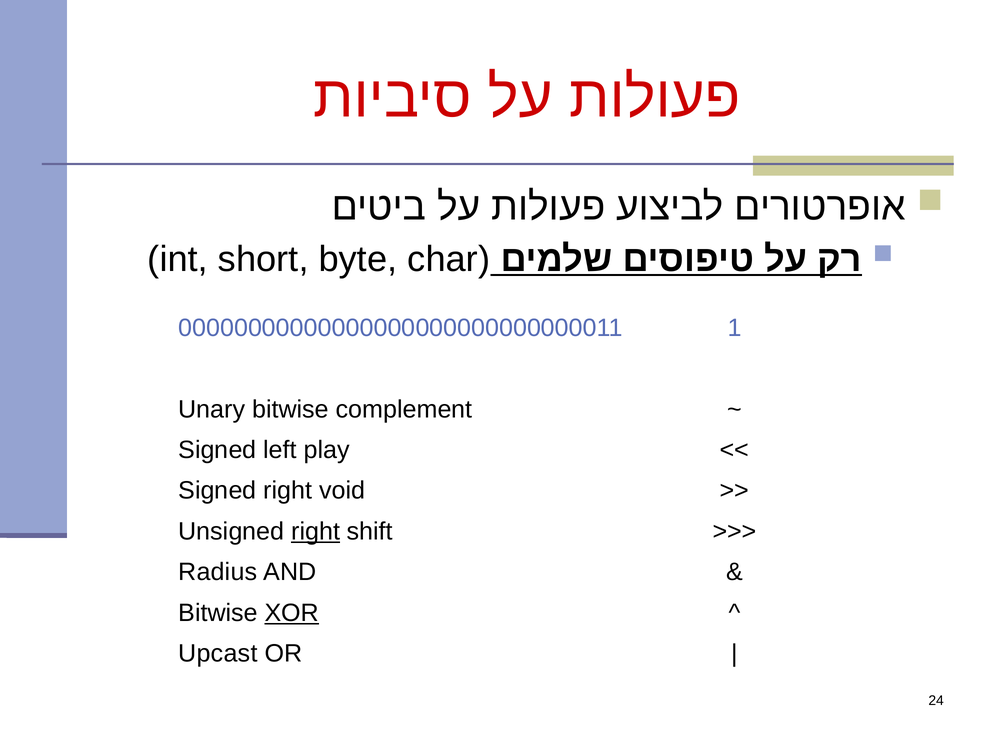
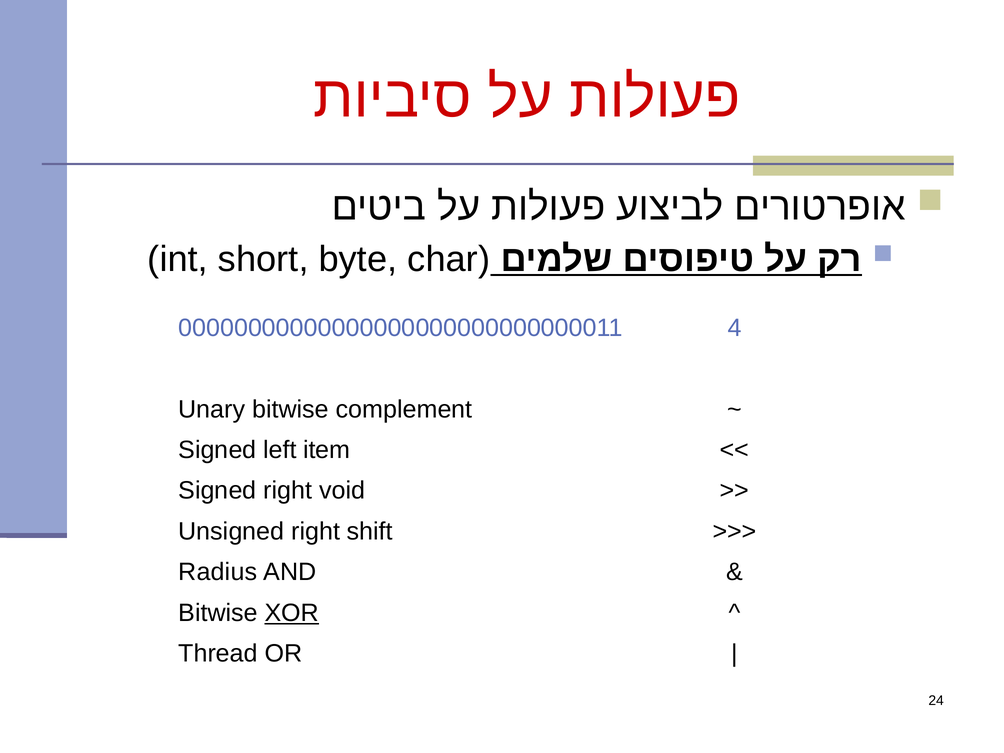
1: 1 -> 4
play: play -> item
right at (316, 531) underline: present -> none
Upcast: Upcast -> Thread
